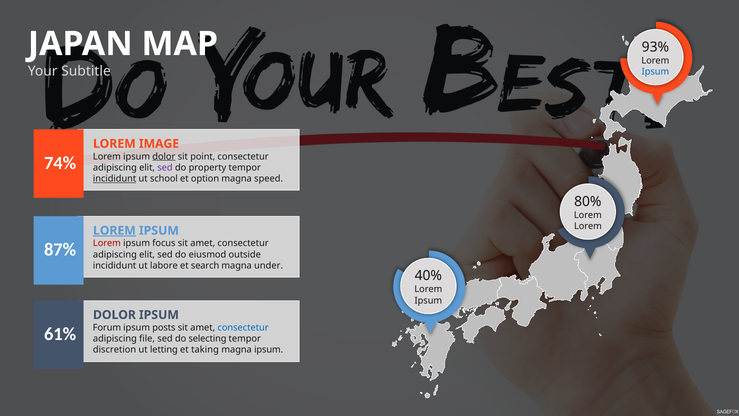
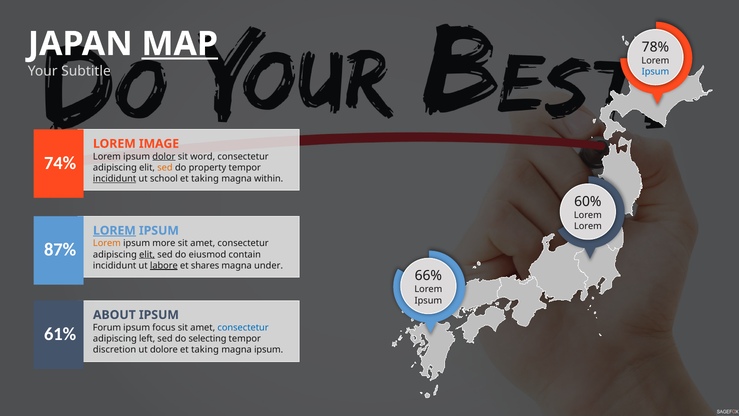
MAP underline: none -> present
93%: 93% -> 78%
point: point -> word
sed at (165, 167) colour: purple -> orange
option at (205, 179): option -> taking
speed: speed -> within
80%: 80% -> 60%
Lorem at (107, 243) colour: red -> orange
focus: focus -> more
elit at (147, 254) underline: none -> present
outside: outside -> contain
labore underline: none -> present
search: search -> shares
40%: 40% -> 66%
DOLOR at (114, 315): DOLOR -> ABOUT
posts: posts -> focus
file: file -> left
letting: letting -> dolore
